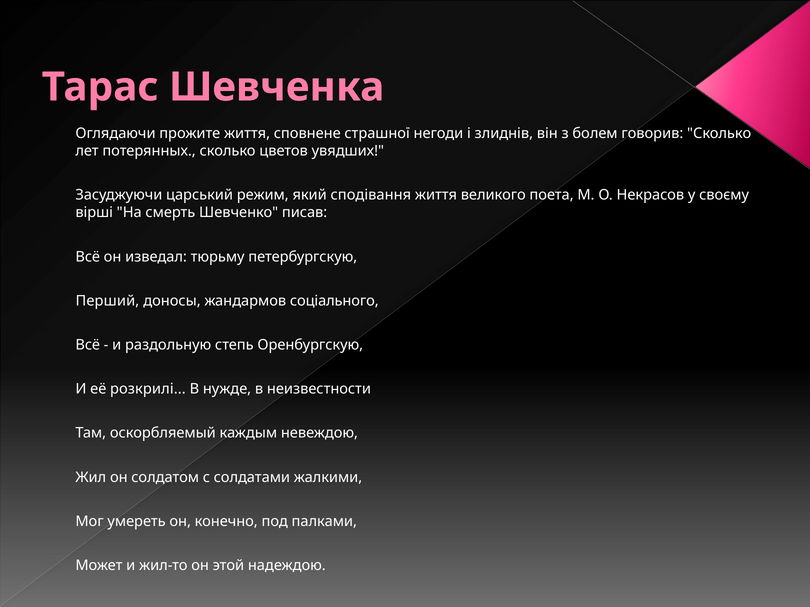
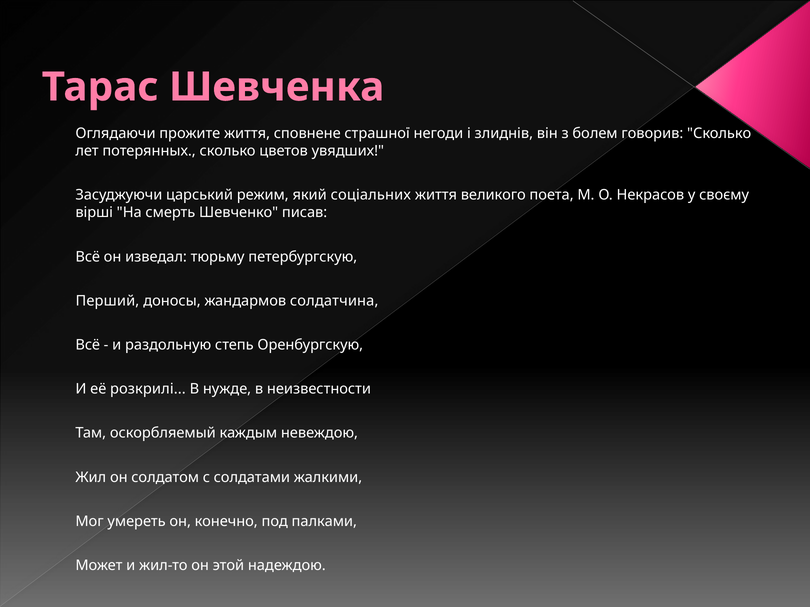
сподівання: сподівання -> соціальних
соціального: соціального -> солдатчина
